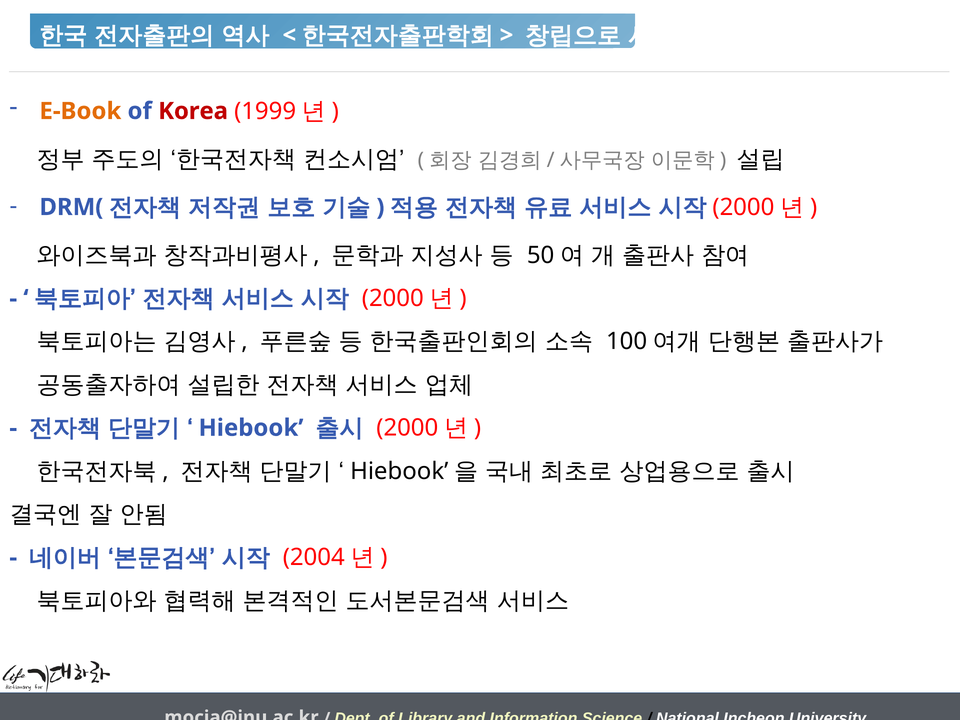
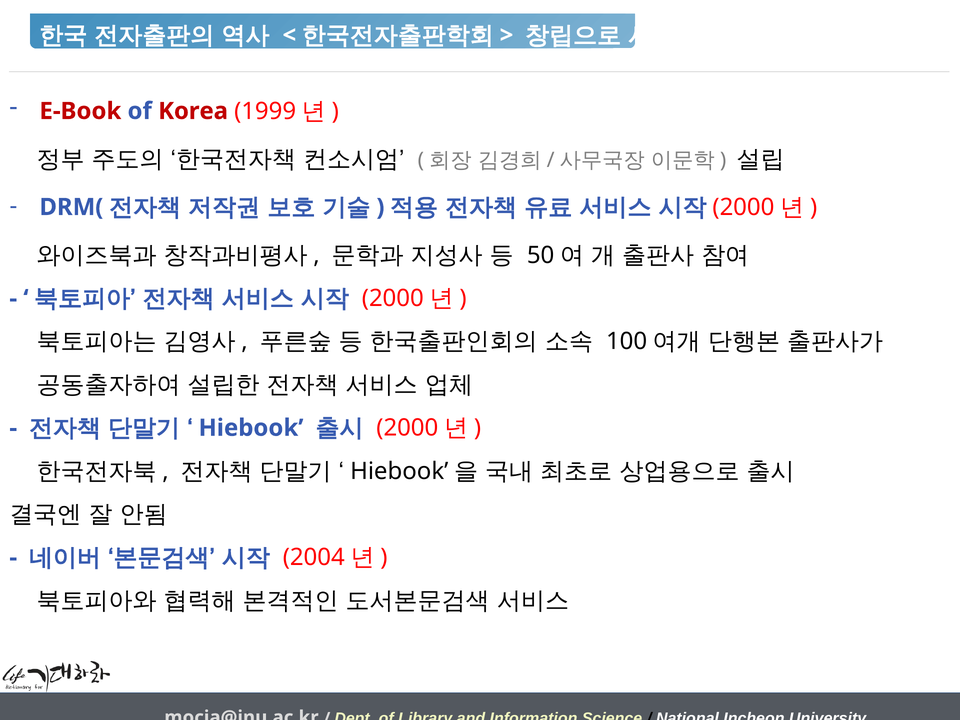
E-Book colour: orange -> red
